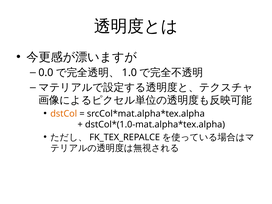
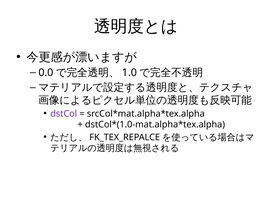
dstCol colour: orange -> purple
